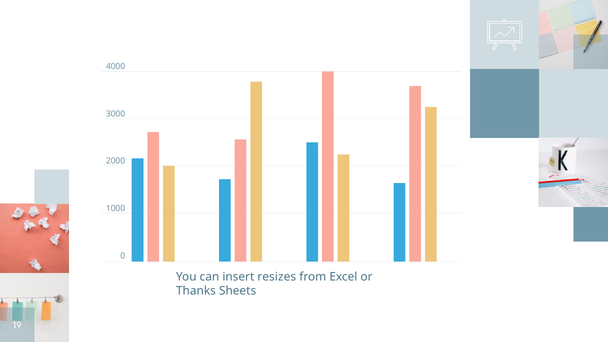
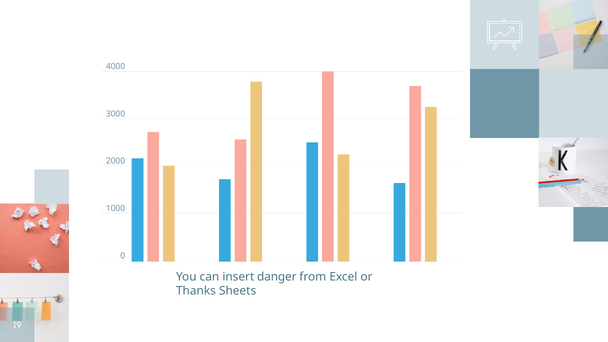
resizes: resizes -> danger
